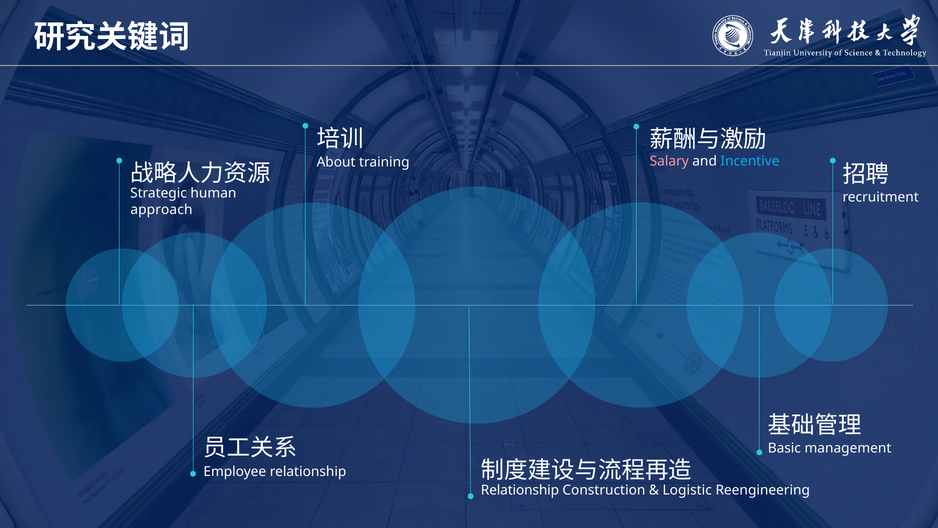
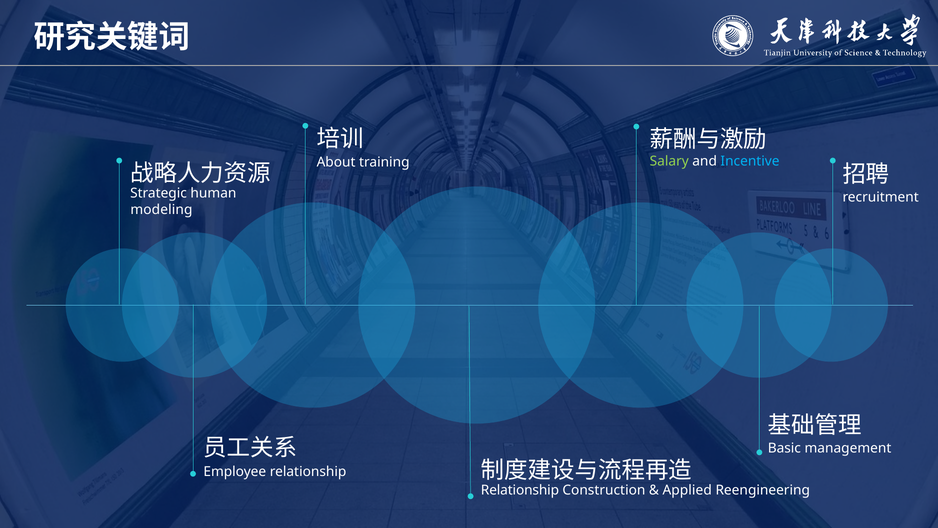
Salary colour: pink -> light green
approach: approach -> modeling
Logistic: Logistic -> Applied
